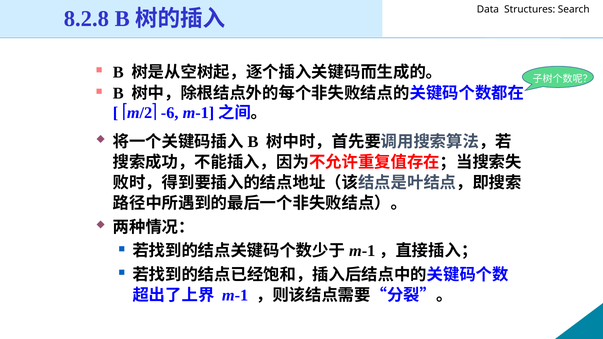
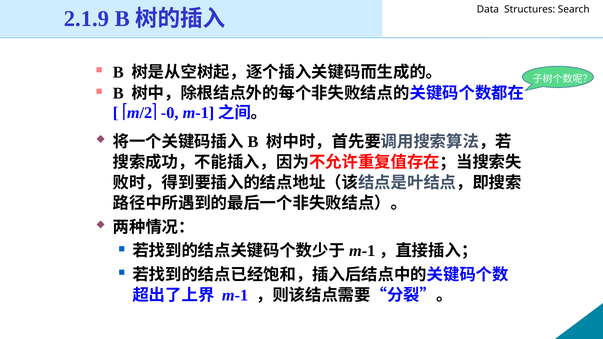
8.2.8: 8.2.8 -> 2.1.9
-6: -6 -> -0
